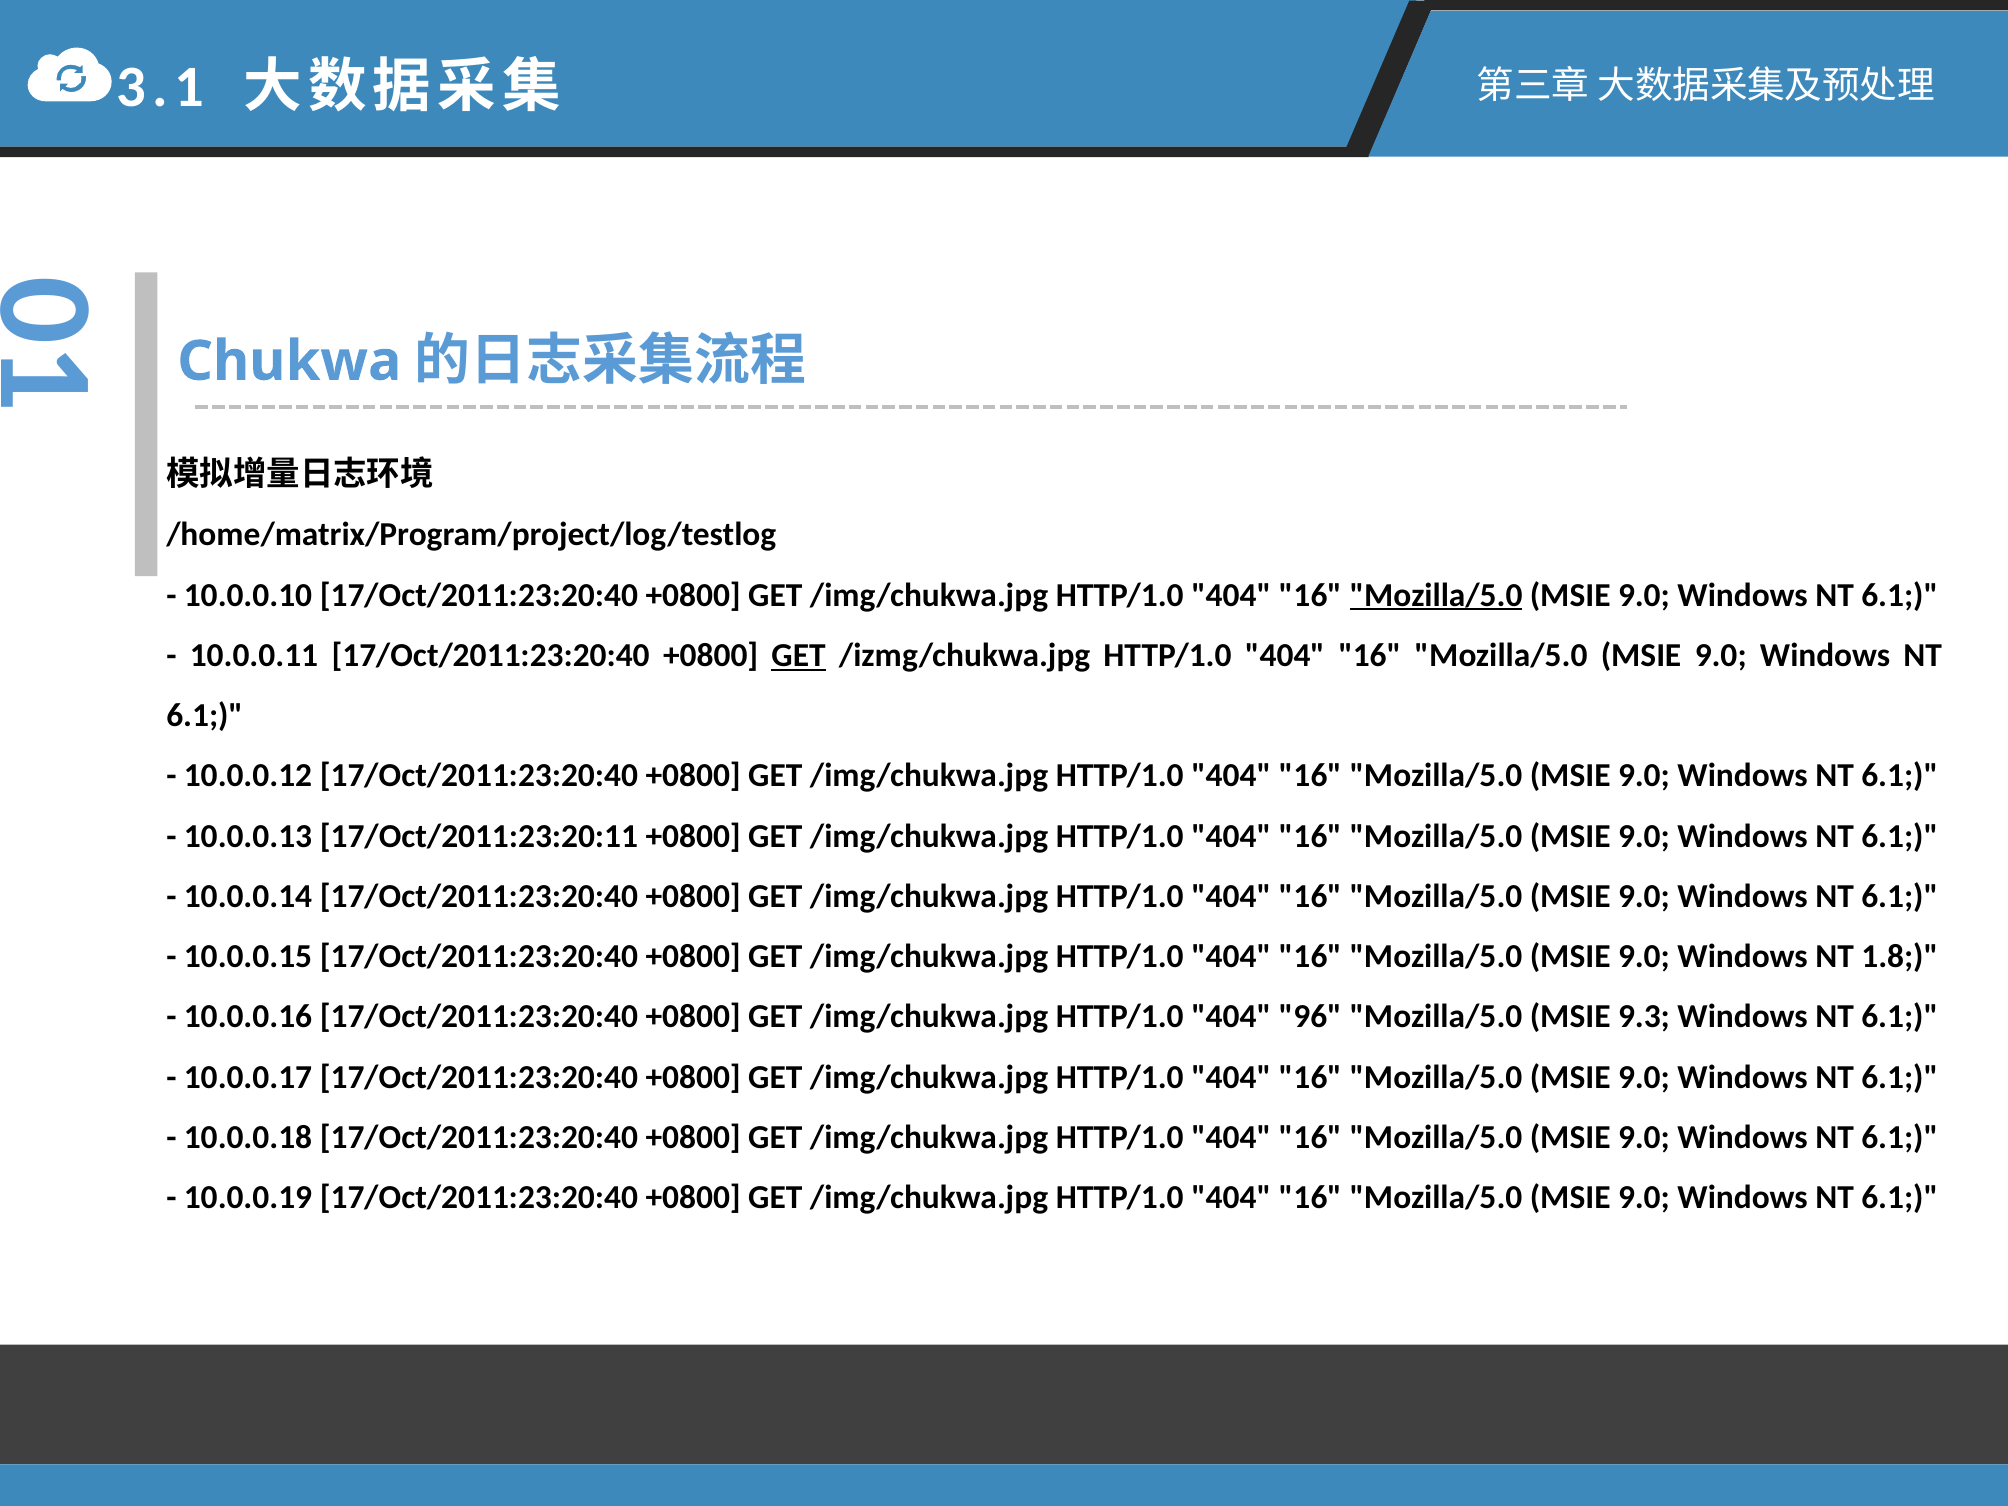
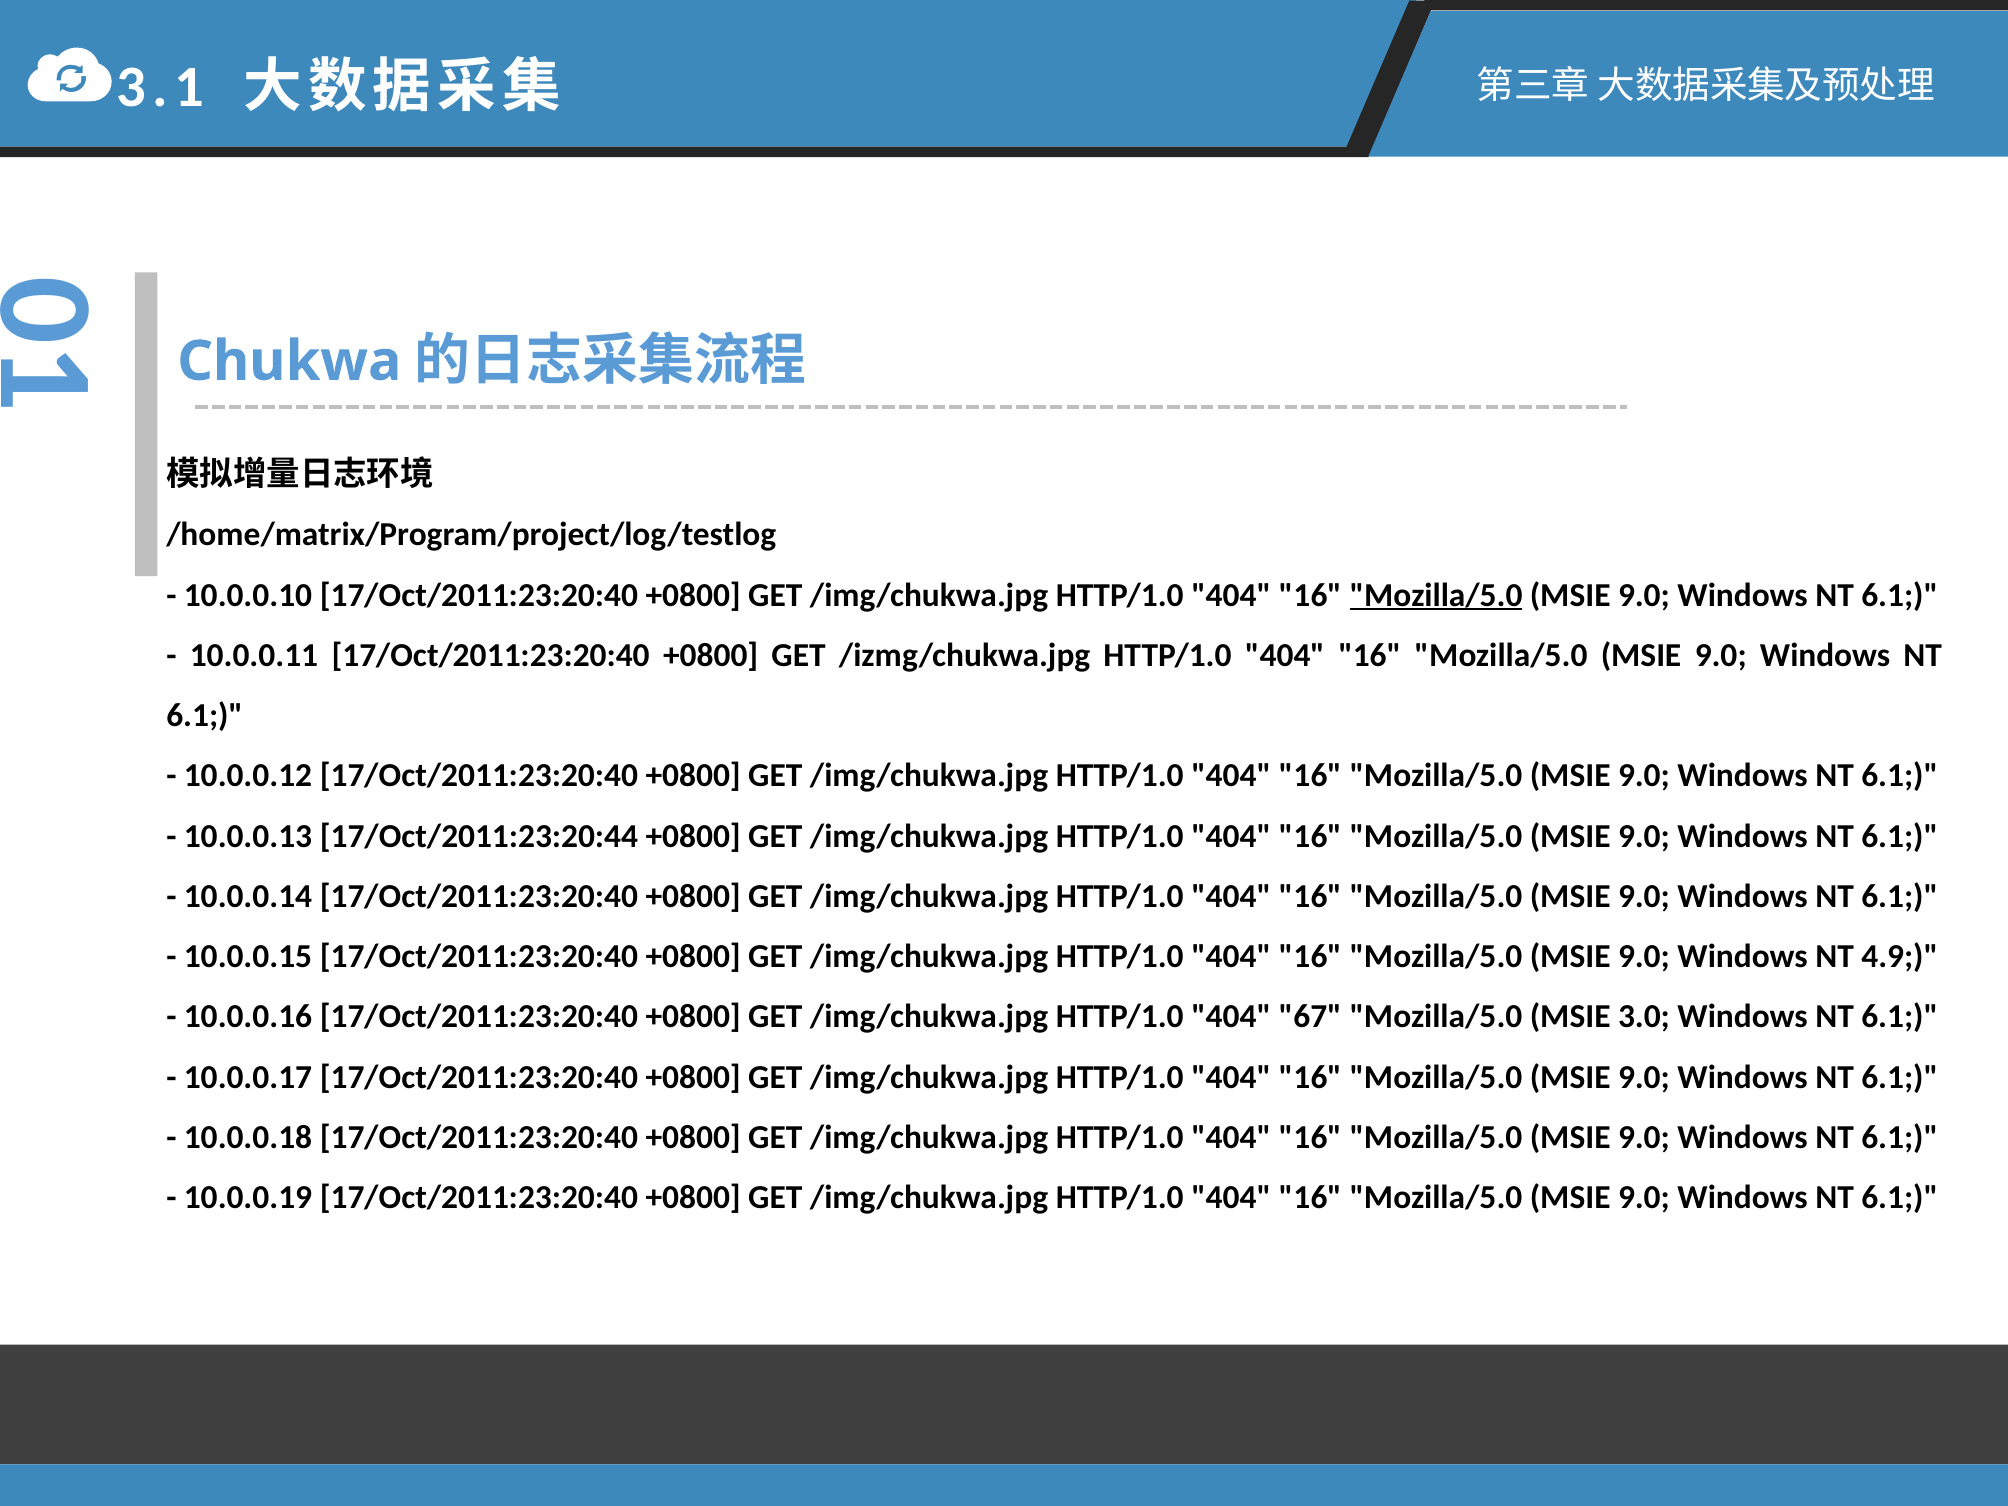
GET at (799, 655) underline: present -> none
17/Oct/2011:23:20:11: 17/Oct/2011:23:20:11 -> 17/Oct/2011:23:20:44
1.8: 1.8 -> 4.9
96: 96 -> 67
9.3: 9.3 -> 3.0
